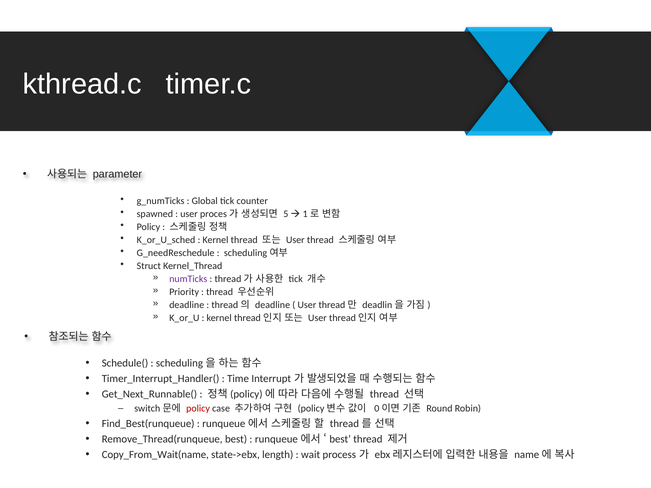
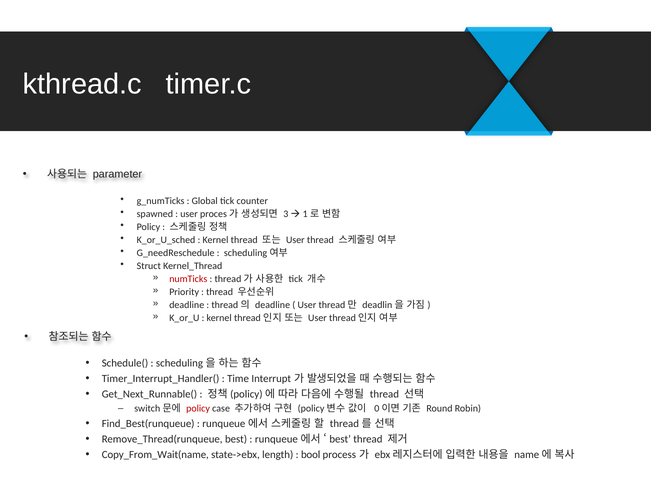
5: 5 -> 3
numTicks colour: purple -> red
wait: wait -> bool
